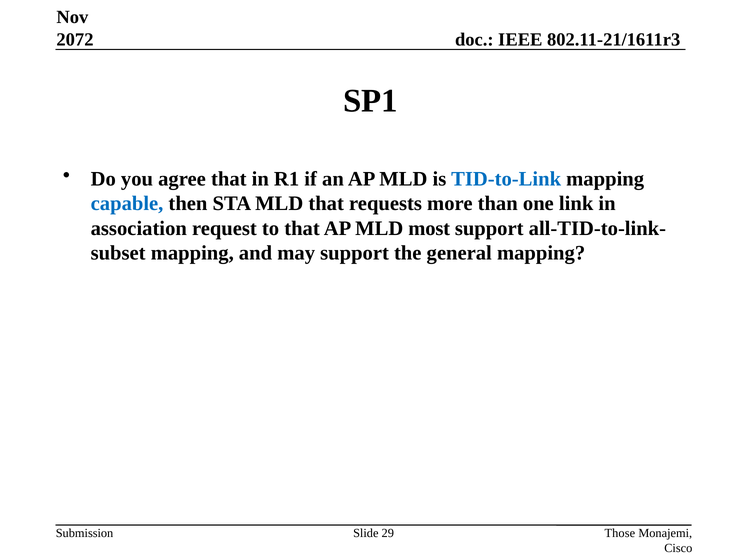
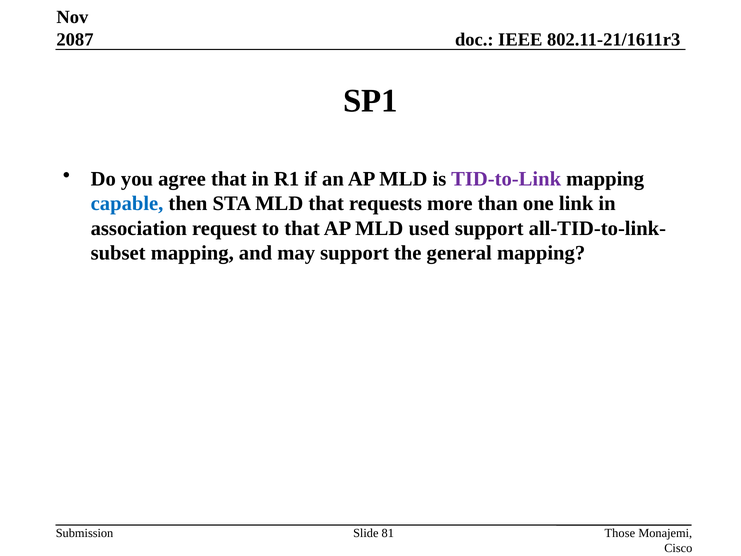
2072: 2072 -> 2087
TID-to-Link colour: blue -> purple
most: most -> used
29: 29 -> 81
